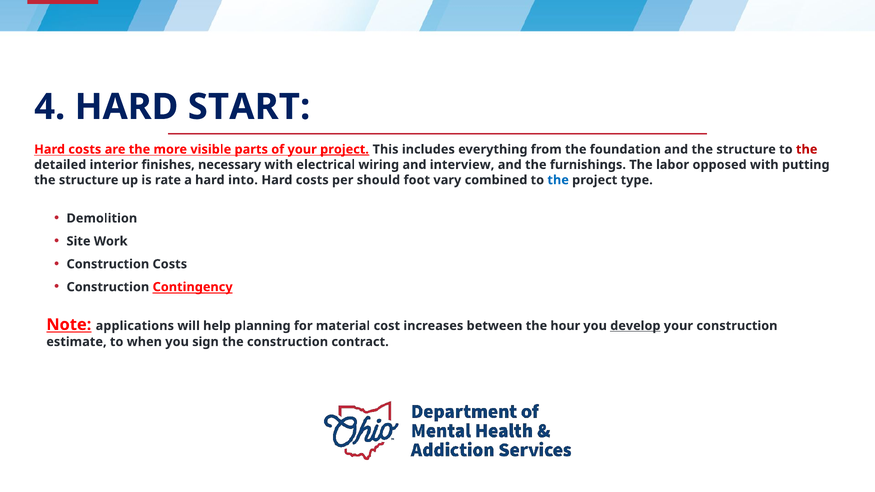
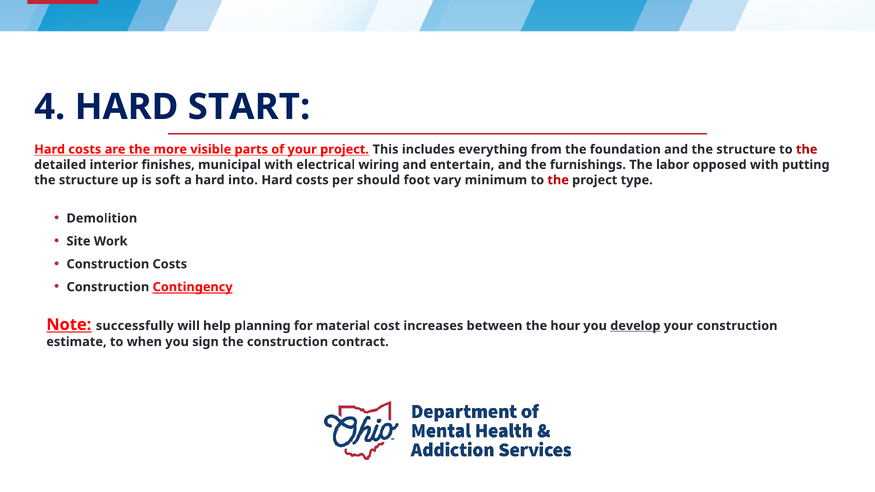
project at (345, 149) underline: present -> none
necessary: necessary -> municipal
interview: interview -> entertain
rate: rate -> soft
combined: combined -> minimum
the at (558, 180) colour: blue -> red
applications: applications -> successfully
